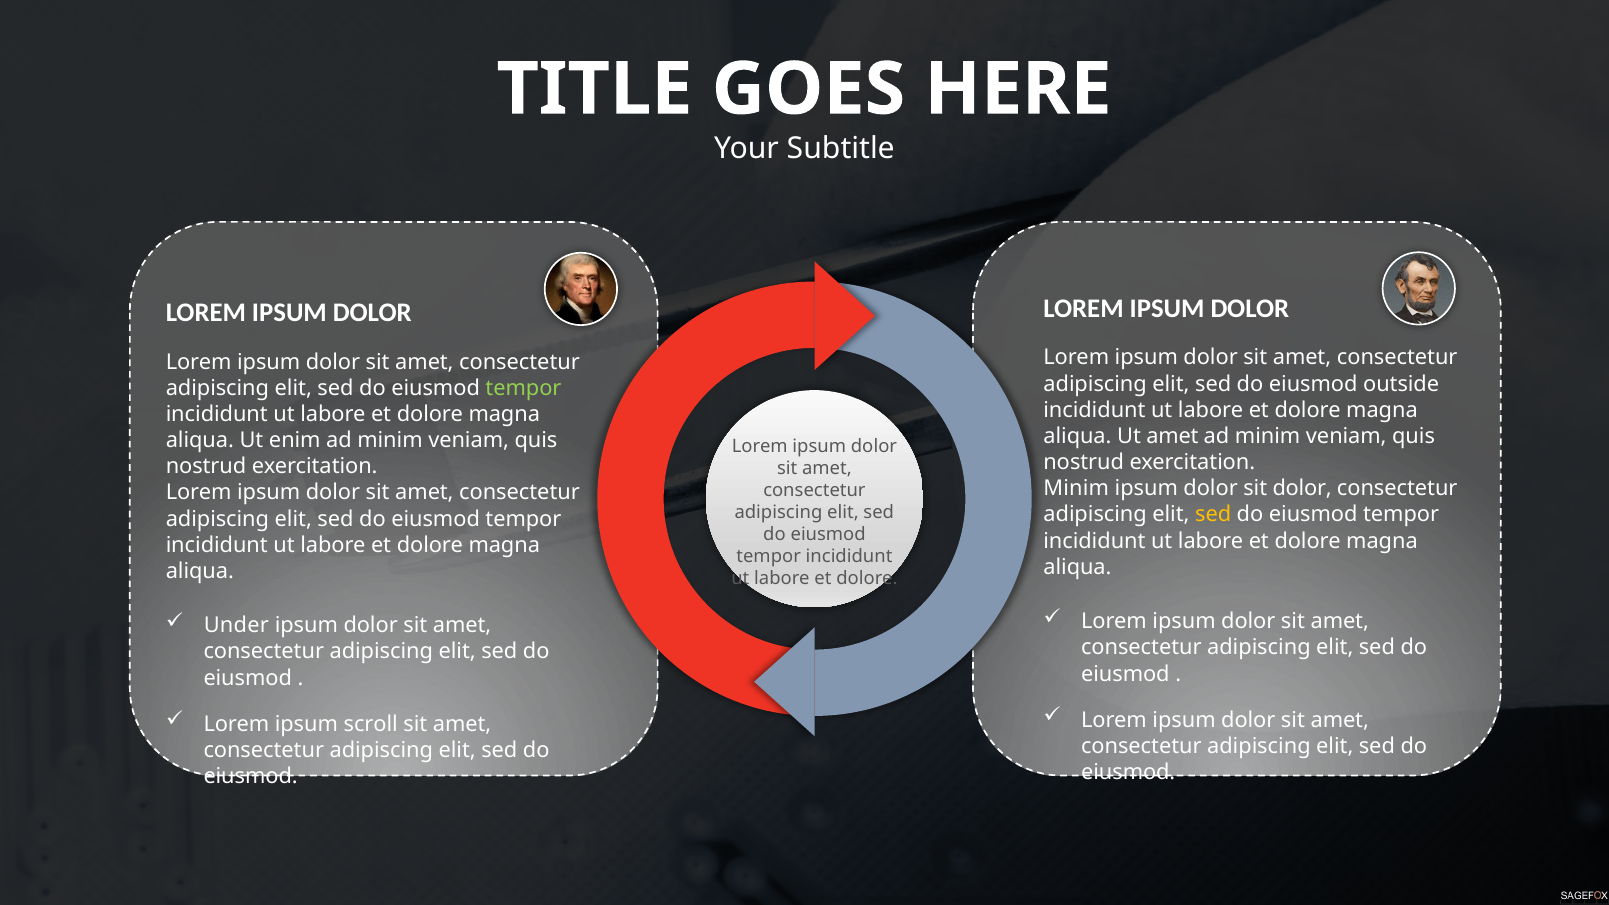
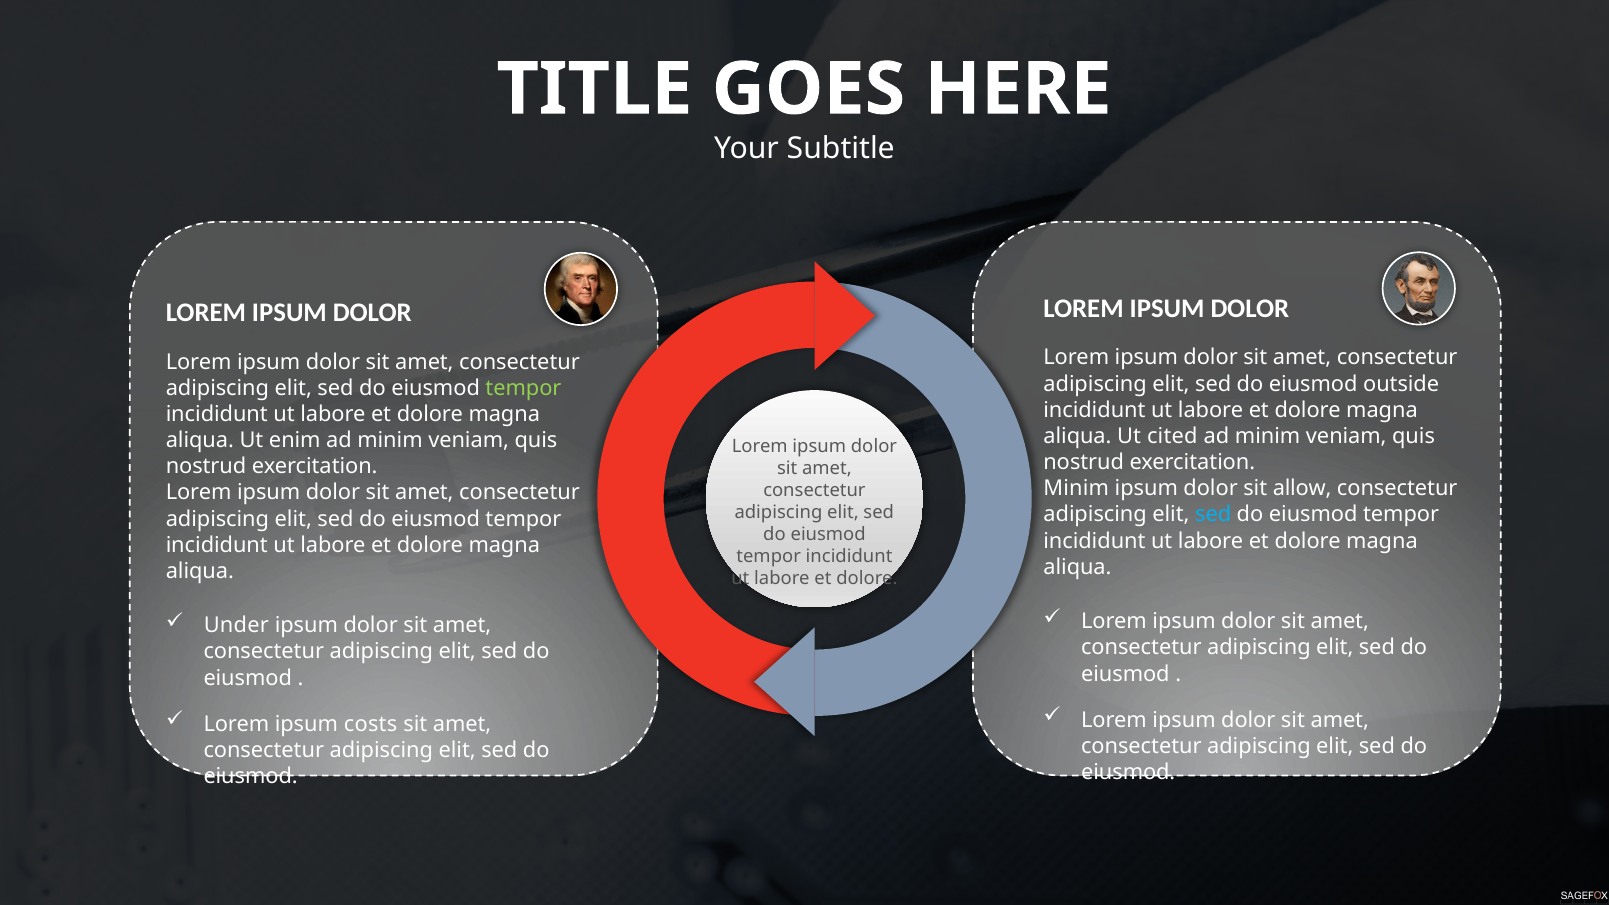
Ut amet: amet -> cited
sit dolor: dolor -> allow
sed at (1213, 515) colour: yellow -> light blue
scroll: scroll -> costs
